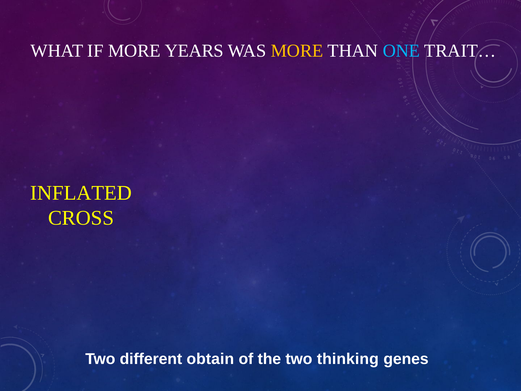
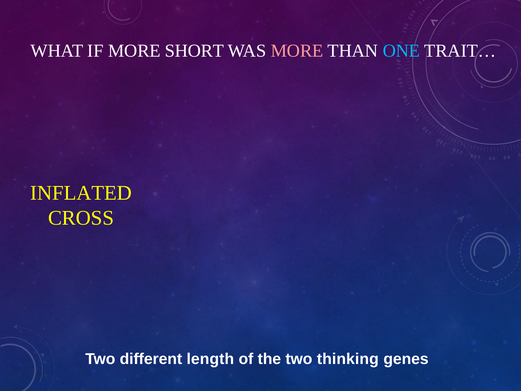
YEARS: YEARS -> SHORT
MORE at (297, 51) colour: yellow -> pink
obtain: obtain -> length
